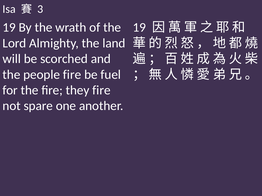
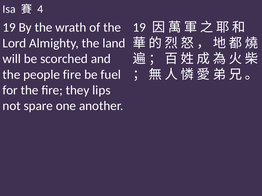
3: 3 -> 4
they fire: fire -> lips
